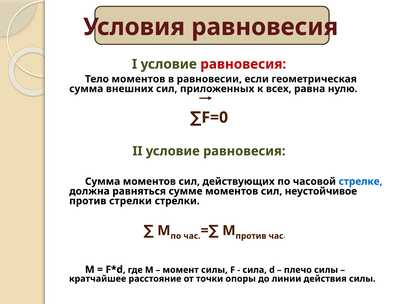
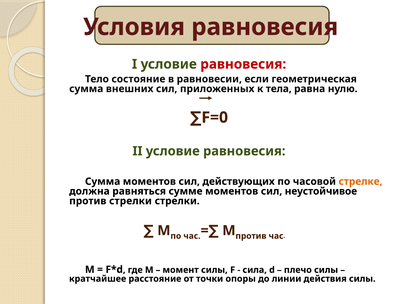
Тело моментов: моментов -> состояние
всех: всех -> тела
стрелке colour: blue -> orange
